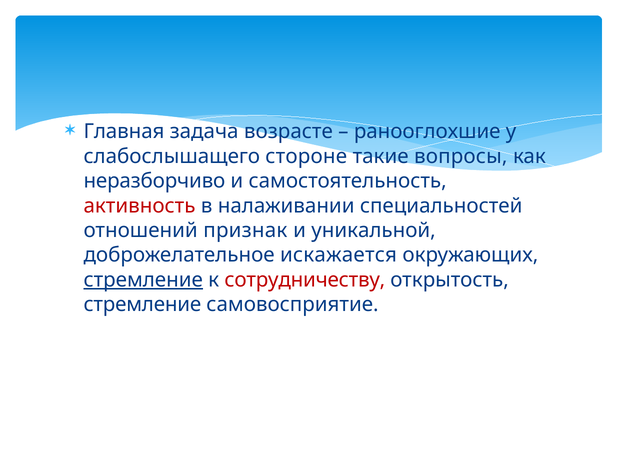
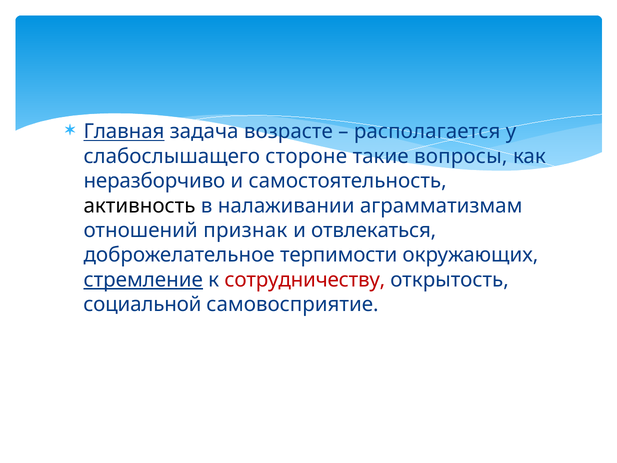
Главная underline: none -> present
ранооглохшие: ранооглохшие -> располагается
активность colour: red -> black
специальностей: специальностей -> аграмматизмам
уникальной: уникальной -> отвлекаться
искажается: искажается -> терпимости
стремление at (142, 304): стремление -> социальной
